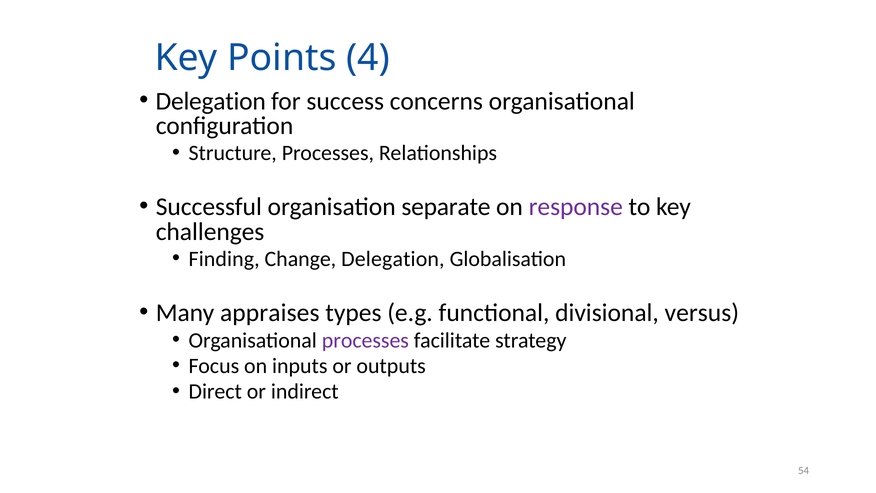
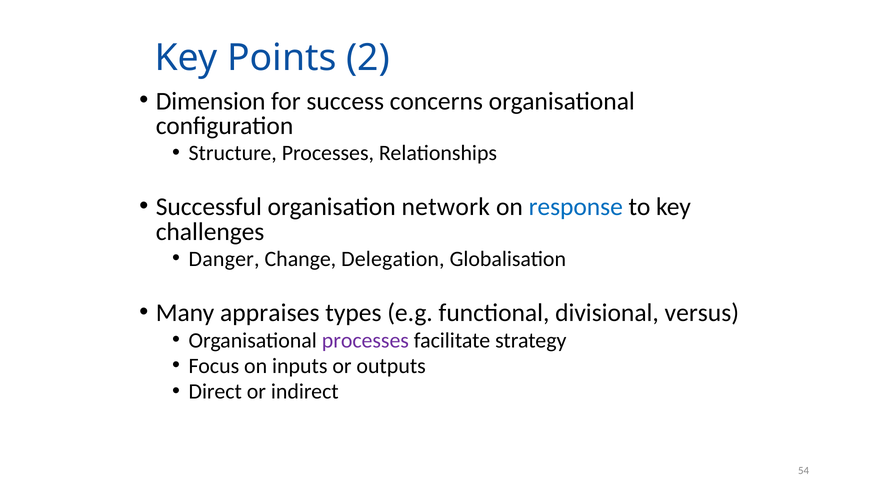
4: 4 -> 2
Delegation at (211, 101): Delegation -> Dimension
separate: separate -> network
response colour: purple -> blue
Finding: Finding -> Danger
